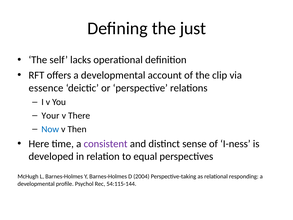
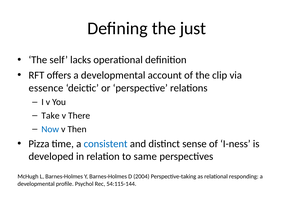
Your: Your -> Take
Here: Here -> Pizza
consistent colour: purple -> blue
equal: equal -> same
